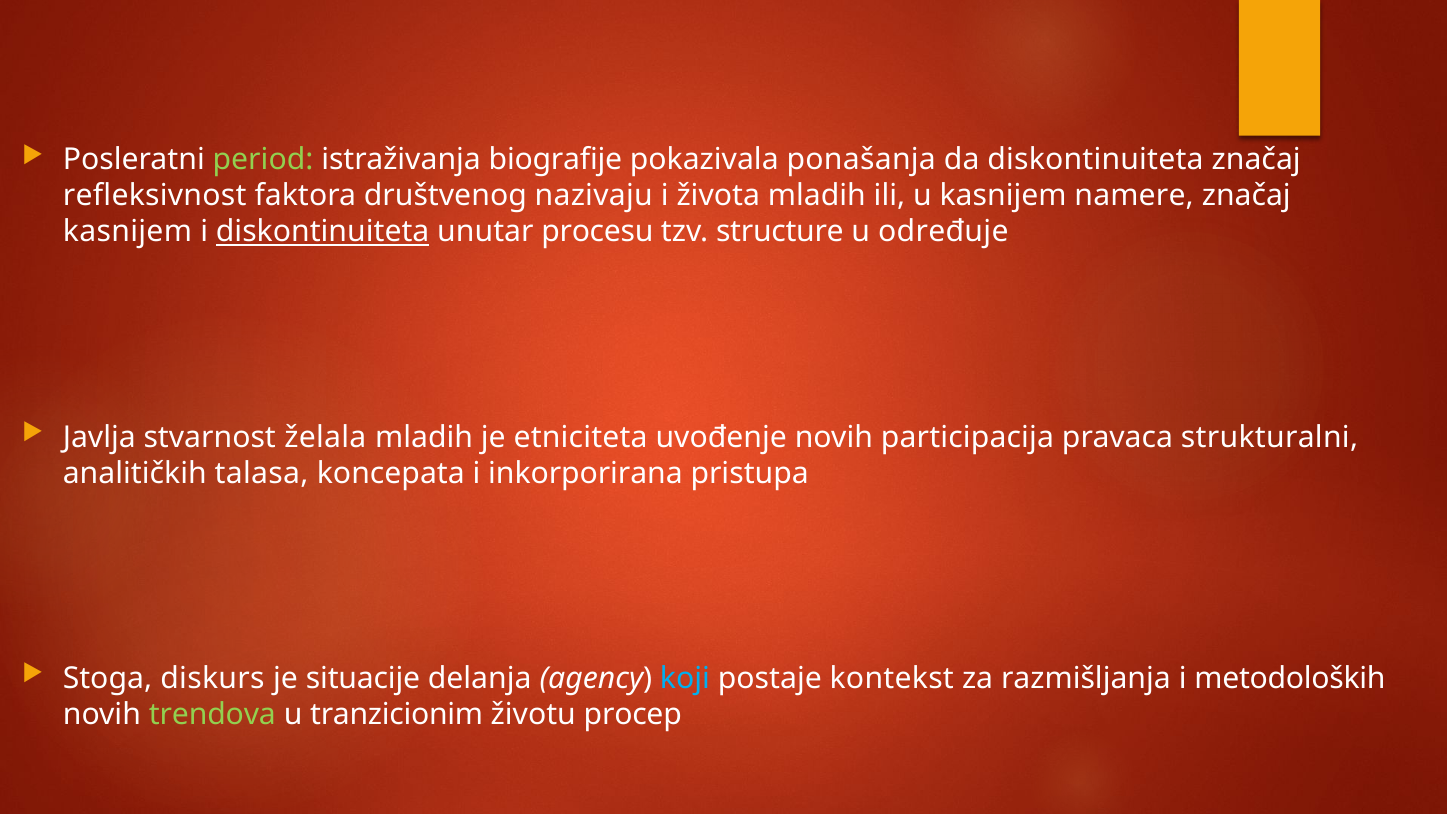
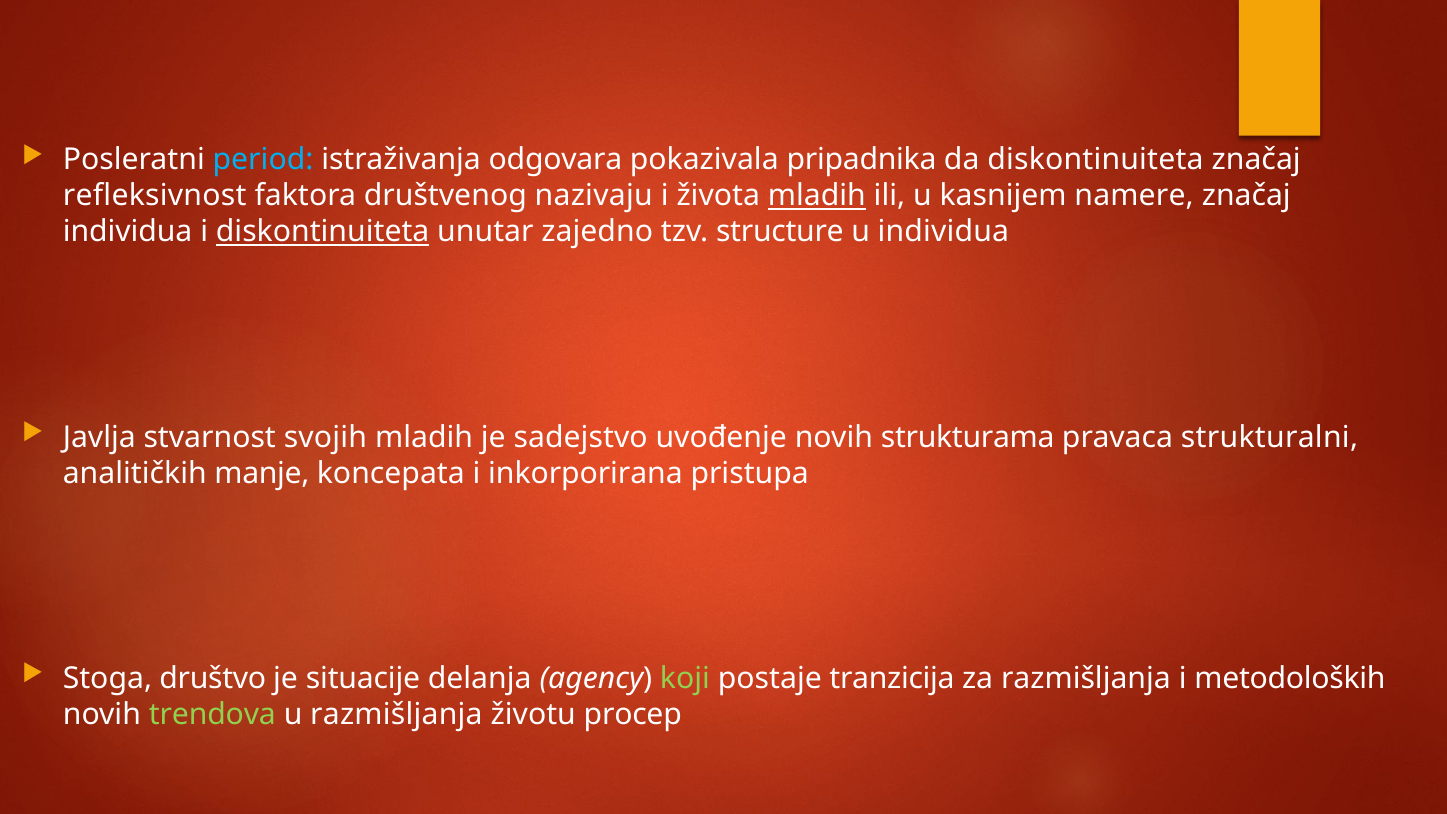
period colour: light green -> light blue
biografije: biografije -> odgovara
ponašanja: ponašanja -> pripadnika
mladih at (817, 196) underline: none -> present
kasnijem at (127, 232): kasnijem -> individua
procesu: procesu -> zajedno
u određuje: određuje -> individua
želala: želala -> svojih
etniciteta: etniciteta -> sadejstvo
participacija: participacija -> strukturama
talasa: talasa -> manje
diskurs: diskurs -> društvo
koji colour: light blue -> light green
kontekst: kontekst -> tranzicija
u tranzicionim: tranzicionim -> razmišljanja
